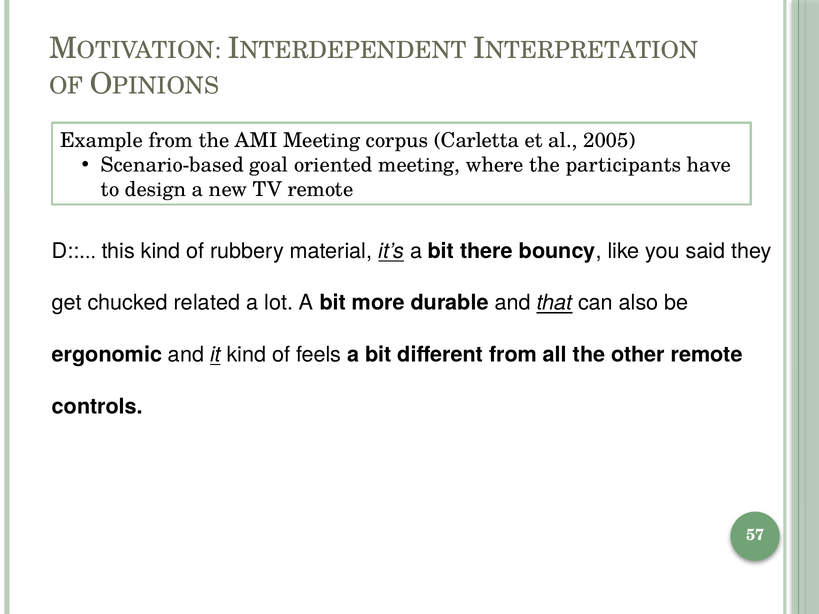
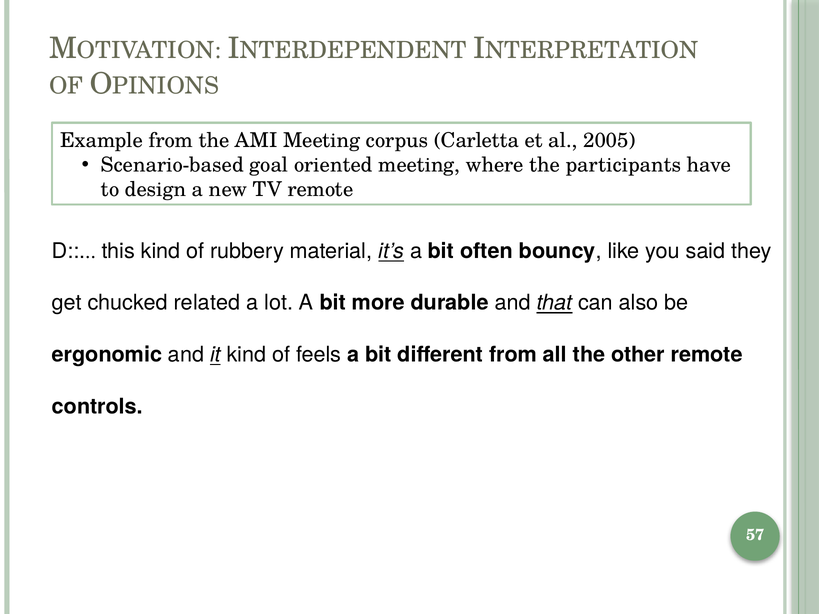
there: there -> often
